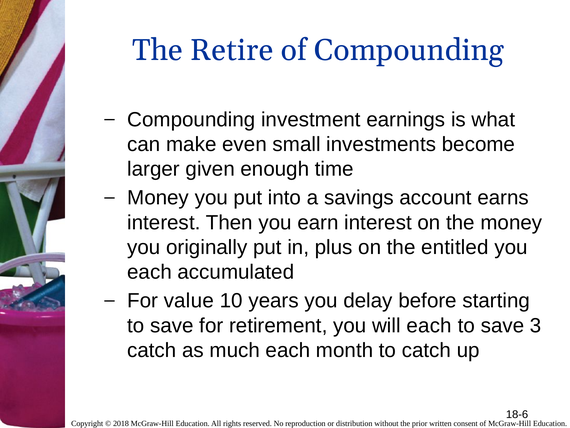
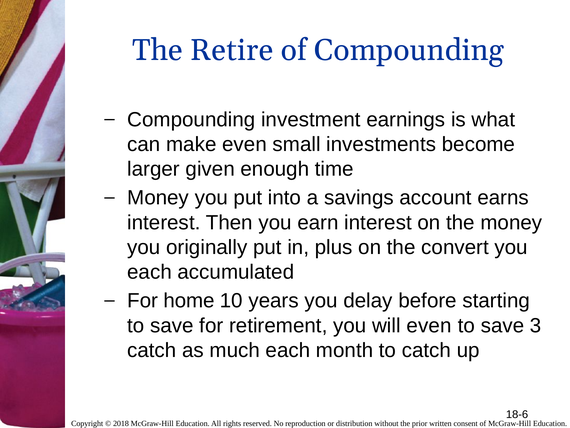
entitled: entitled -> convert
value: value -> home
will each: each -> even
